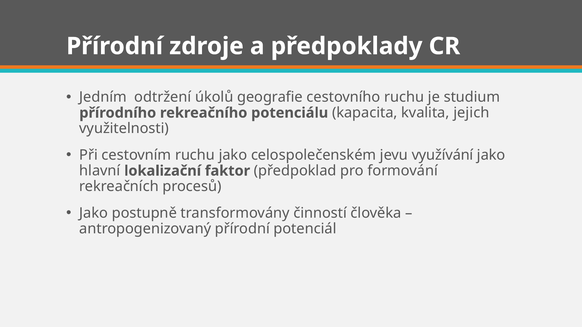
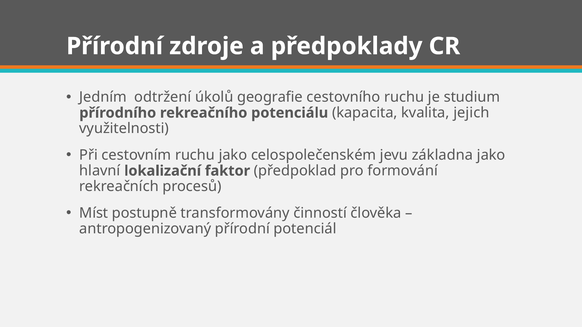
využívání: využívání -> základna
Jako at (94, 213): Jako -> Míst
